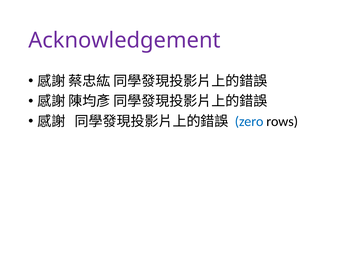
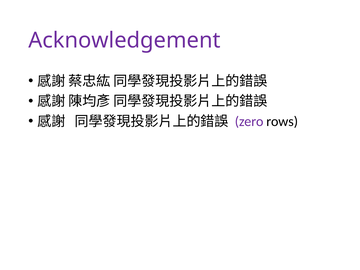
zero colour: blue -> purple
